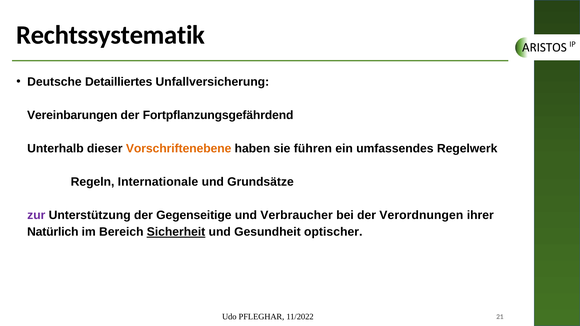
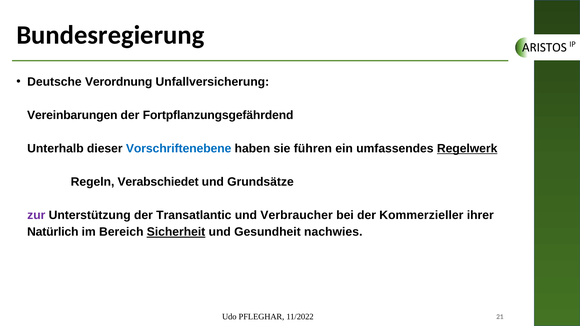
Rechtssystematik: Rechtssystematik -> Bundesregierung
Detailliertes: Detailliertes -> Verordnung
Vorschriftenebene colour: orange -> blue
Regelwerk underline: none -> present
Internationale: Internationale -> Verabschiedet
Gegenseitige: Gegenseitige -> Transatlantic
Verordnungen: Verordnungen -> Kommerzieller
optischer: optischer -> nachwies
